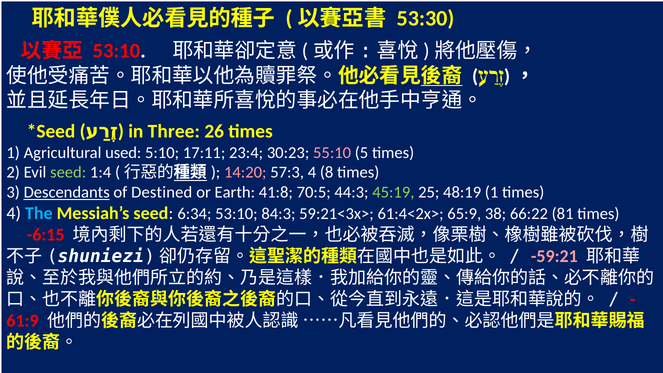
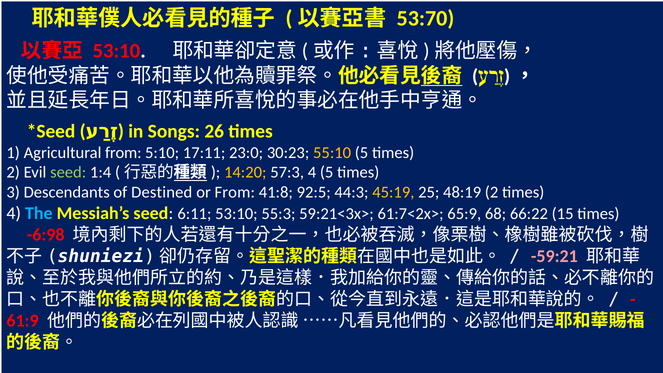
53:30: 53:30 -> 53:70
Three: Three -> Songs
Agricultural used: used -> from
23:4: 23:4 -> 23:0
55:10 colour: pink -> yellow
14:20 colour: pink -> yellow
4 8: 8 -> 5
Descendants underline: present -> none
or Earth: Earth -> From
70:5: 70:5 -> 92:5
45:19 colour: light green -> yellow
48:19 1: 1 -> 2
6:34: 6:34 -> 6:11
84:3: 84:3 -> 55:3
61:4<2x>: 61:4<2x> -> 61:7<2x>
38: 38 -> 68
81: 81 -> 15
-6:15: -6:15 -> -6:98
